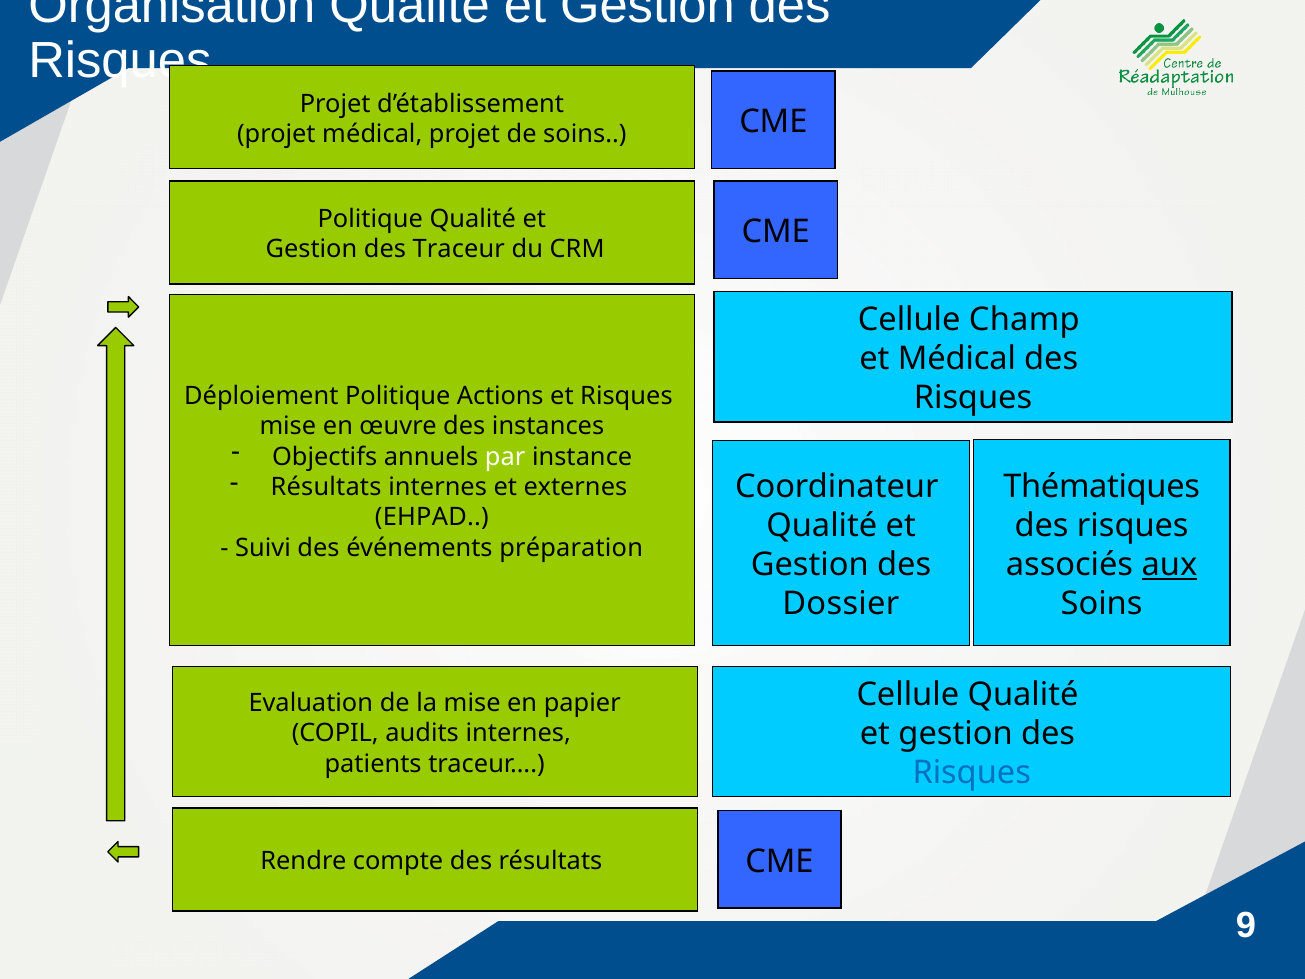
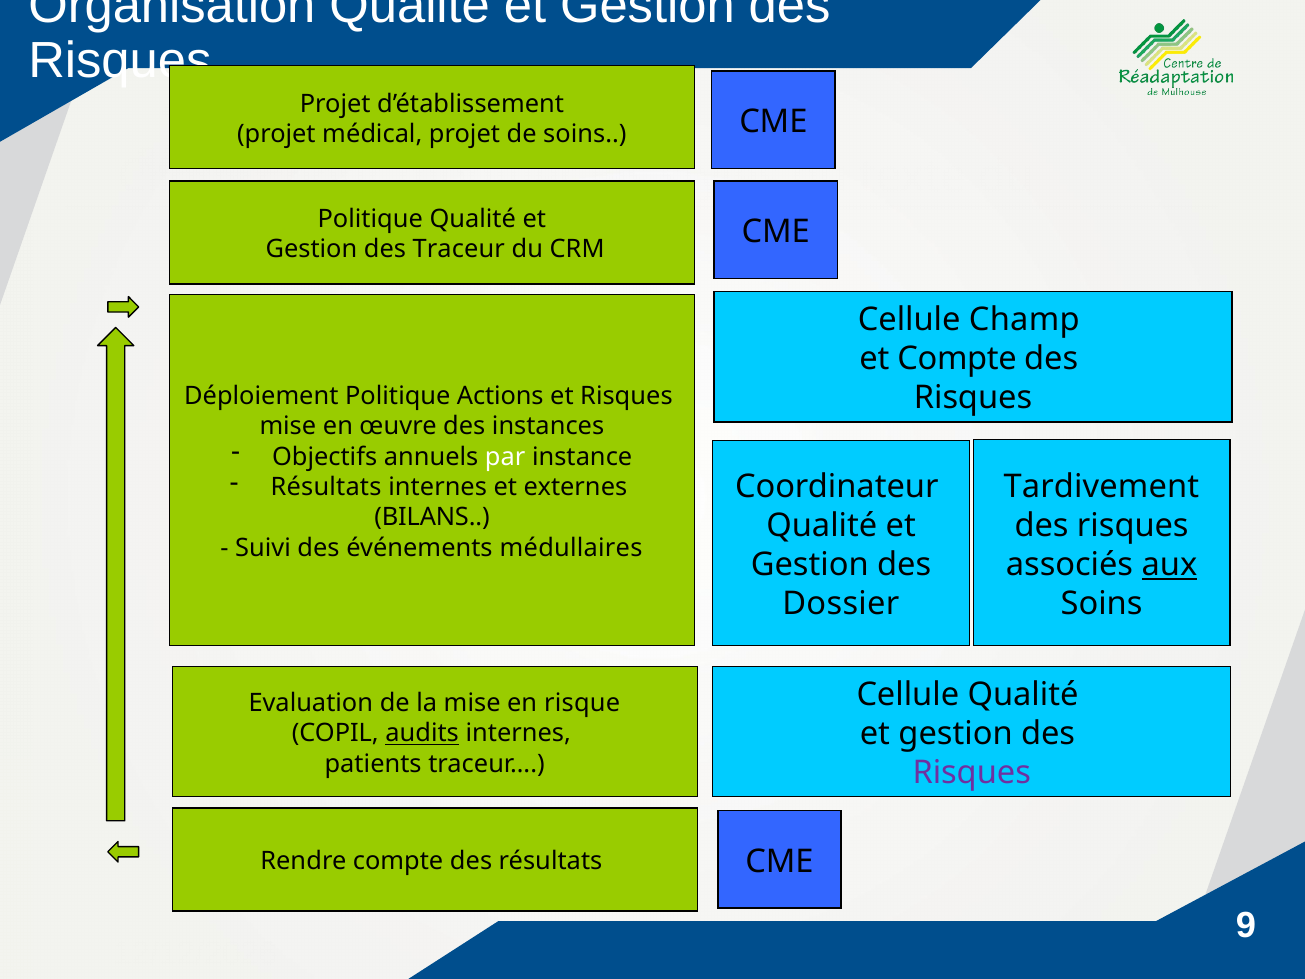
et Médical: Médical -> Compte
Thématiques: Thématiques -> Tardivement
EHPAD: EHPAD -> BILANS
préparation: préparation -> médullaires
papier: papier -> risque
audits underline: none -> present
Risques at (972, 773) colour: blue -> purple
